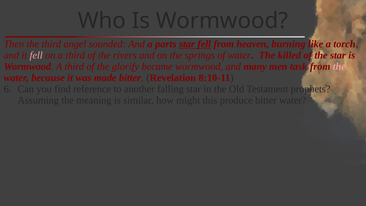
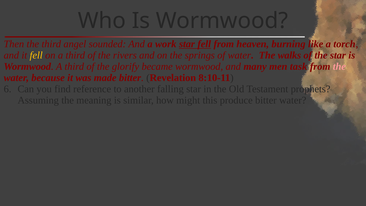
parts: parts -> work
fell at (36, 55) colour: pink -> yellow
killed: killed -> walks
